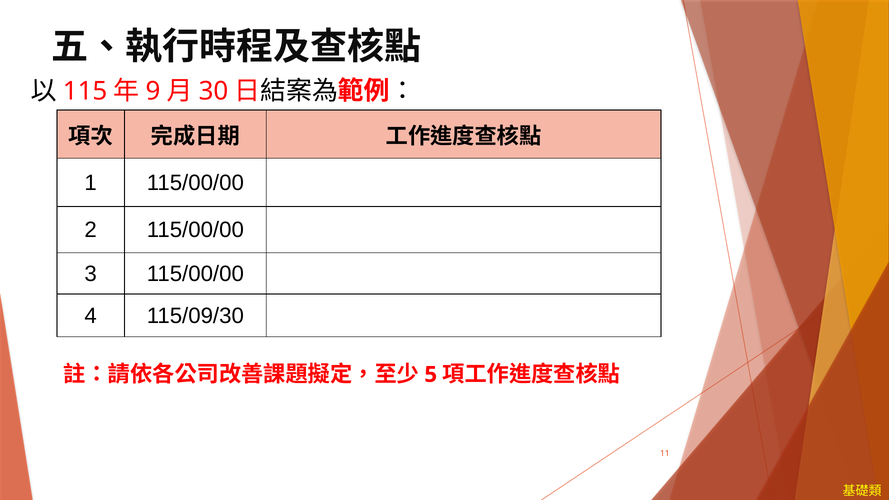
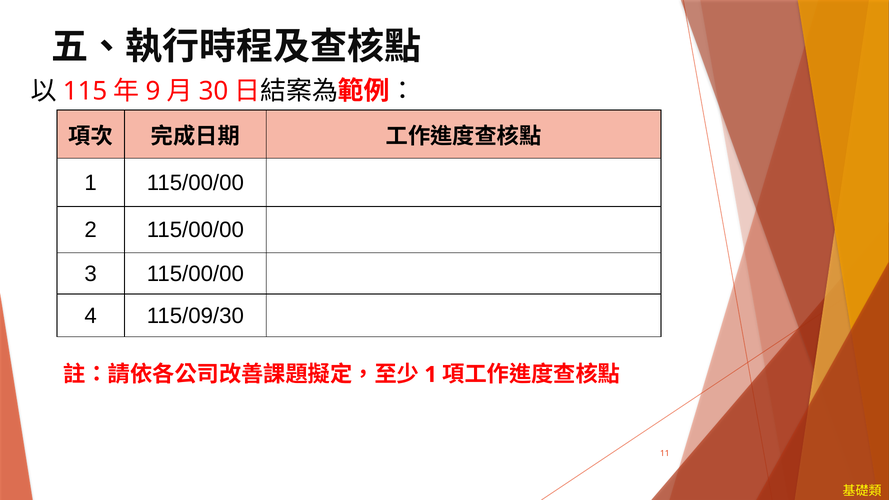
5 at (431, 375): 5 -> 1
